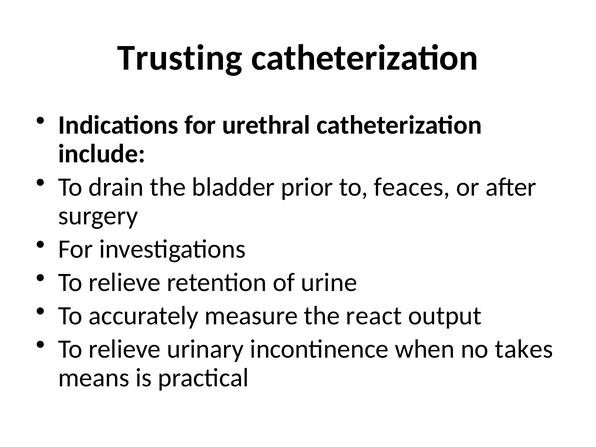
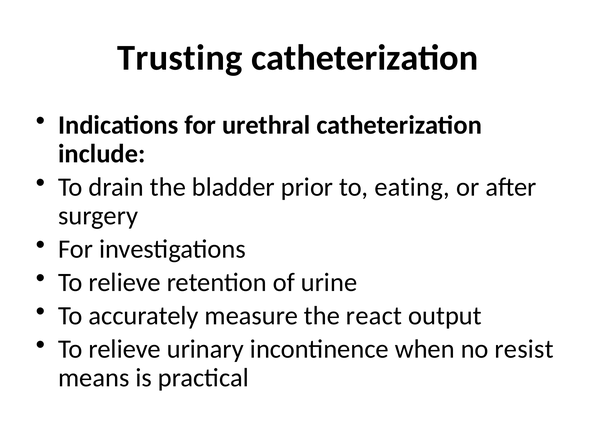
feaces: feaces -> eating
takes: takes -> resist
